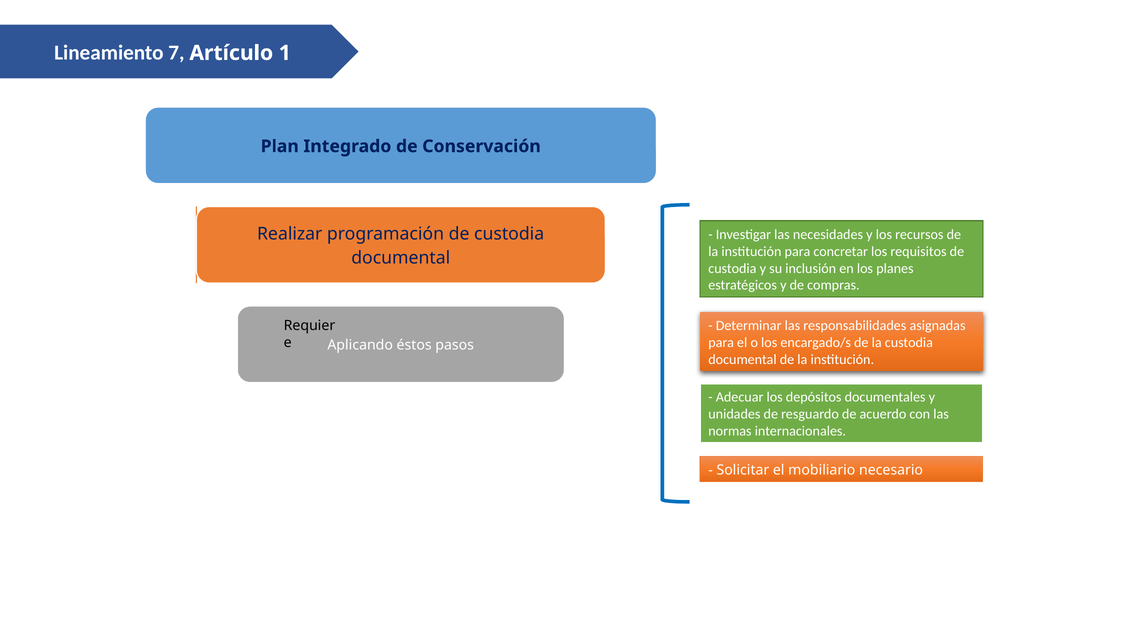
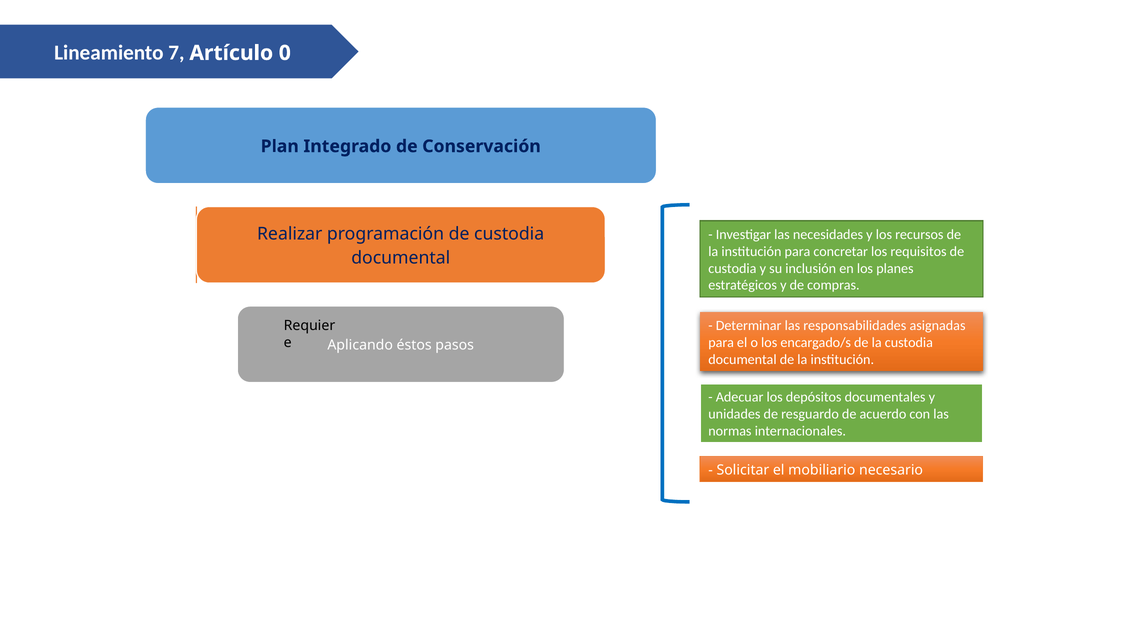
1: 1 -> 0
